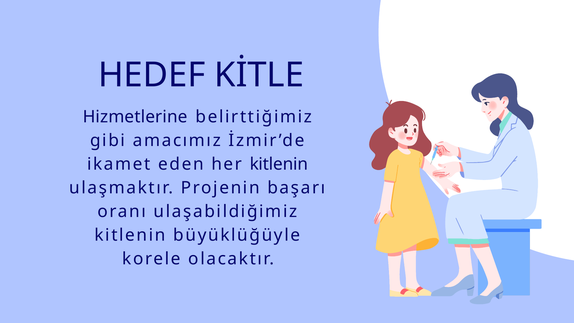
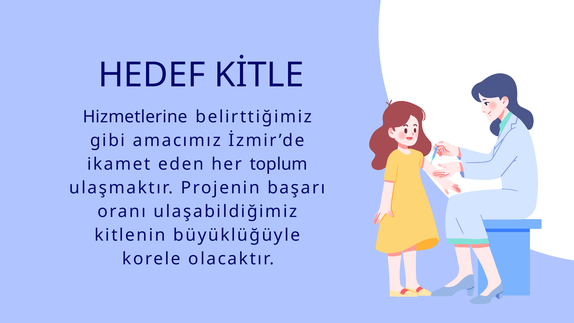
her kitlenin: kitlenin -> toplum
